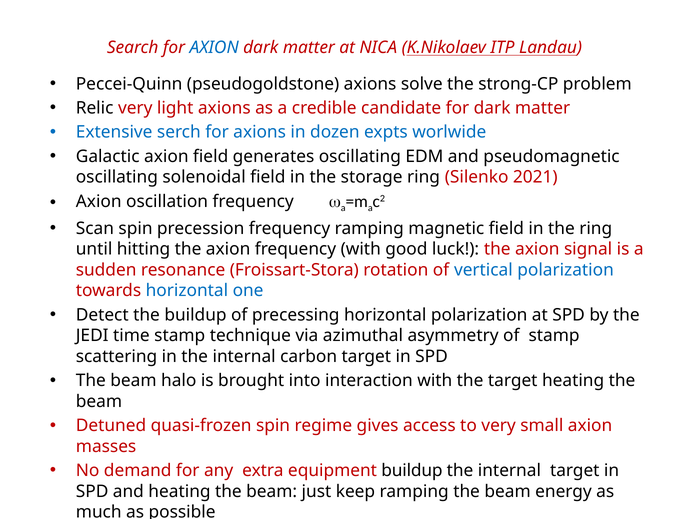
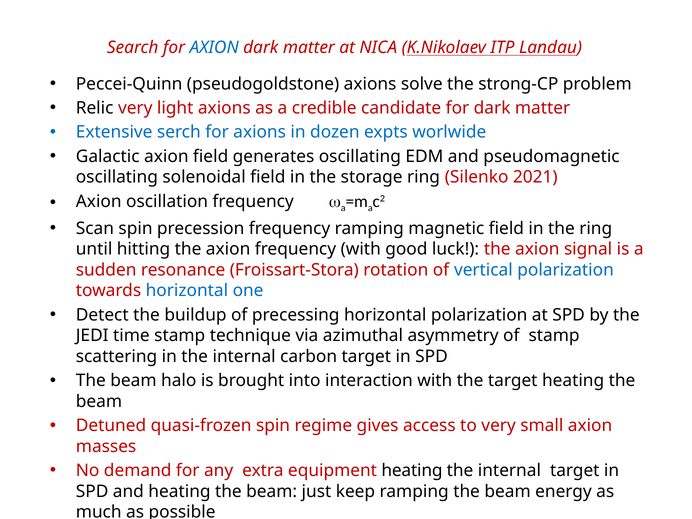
equipment buildup: buildup -> heating
